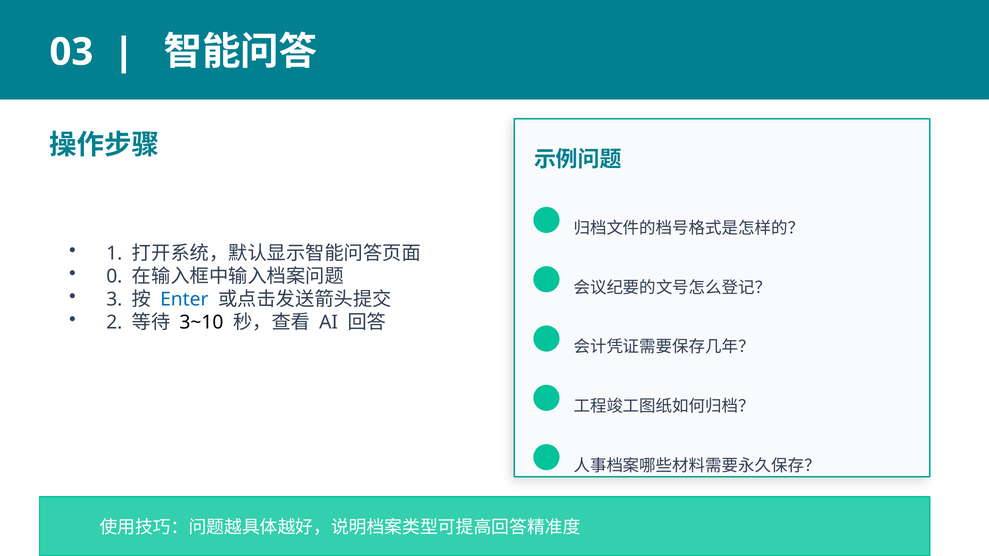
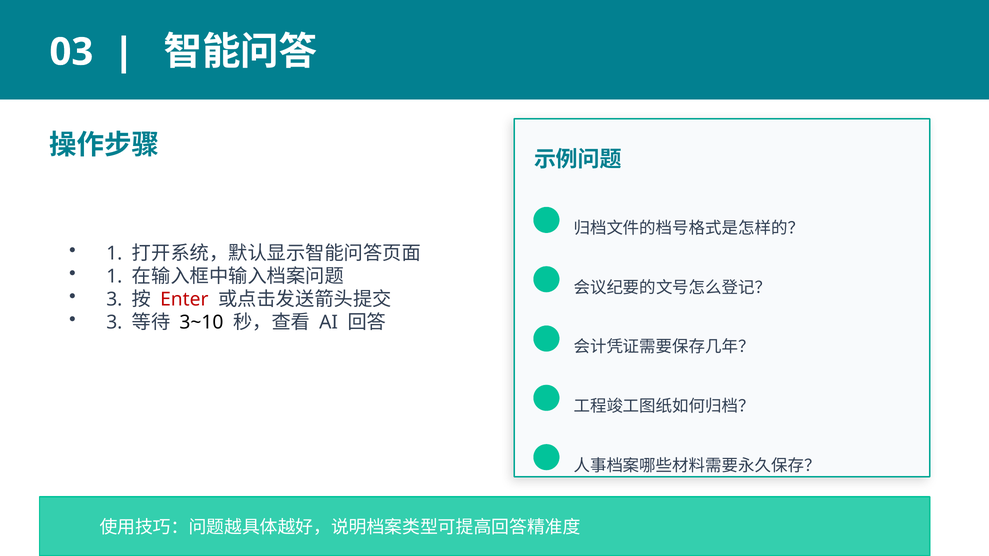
0 at (114, 277): 0 -> 1
Enter colour: blue -> red
2 at (114, 323): 2 -> 3
